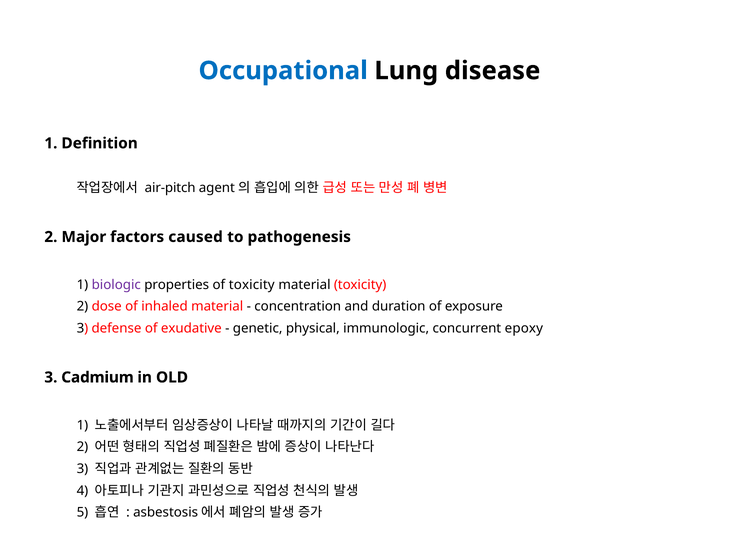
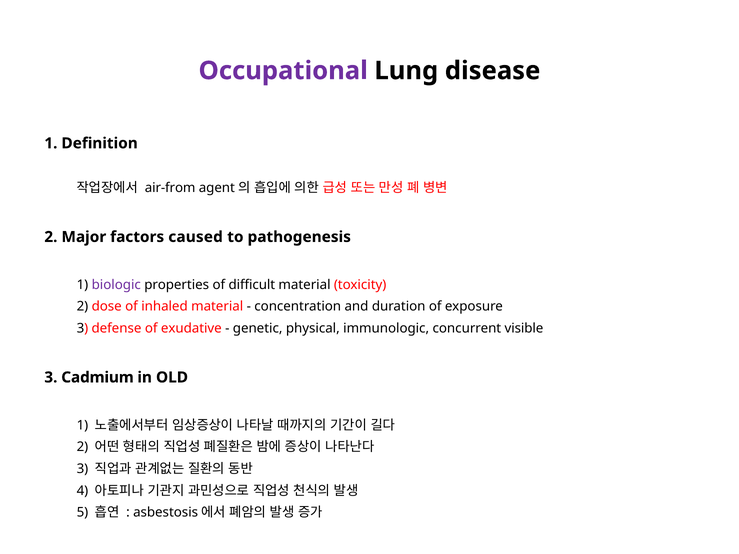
Occupational colour: blue -> purple
air-pitch: air-pitch -> air-from
of toxicity: toxicity -> difficult
epoxy: epoxy -> visible
